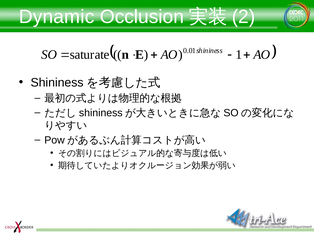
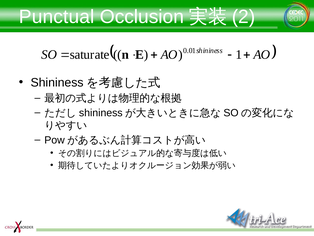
Dynamic: Dynamic -> Punctual
